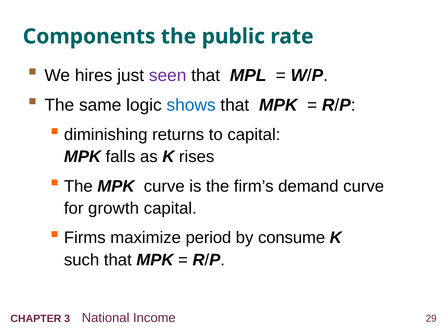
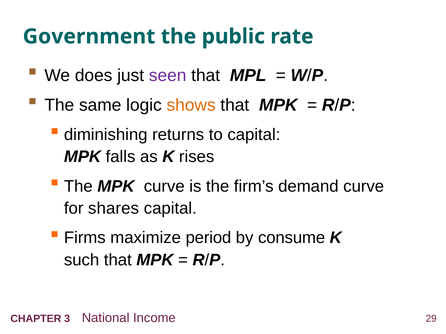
Components: Components -> Government
hires: hires -> does
shows colour: blue -> orange
growth: growth -> shares
